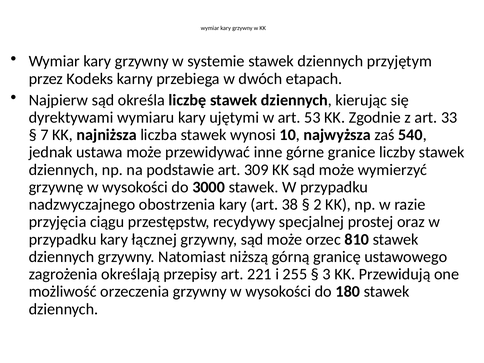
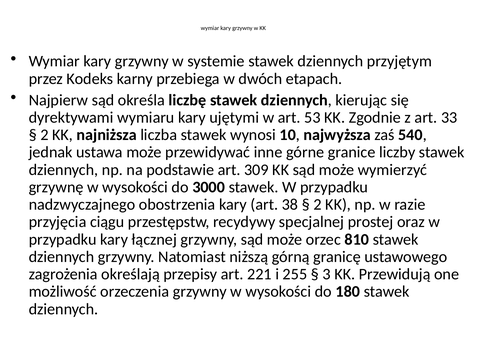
7 at (44, 135): 7 -> 2
